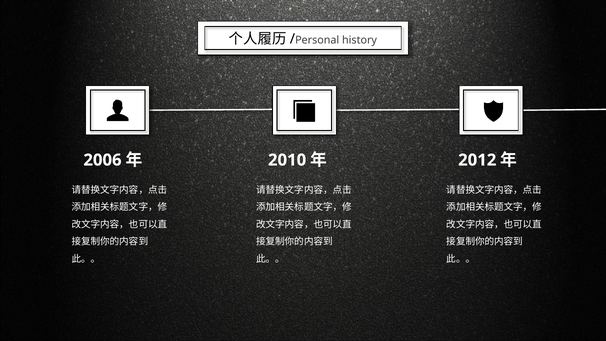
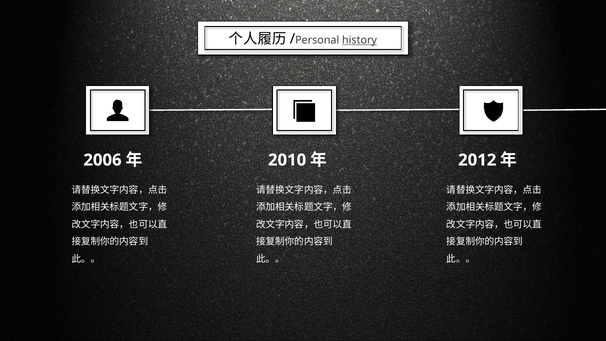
history underline: none -> present
